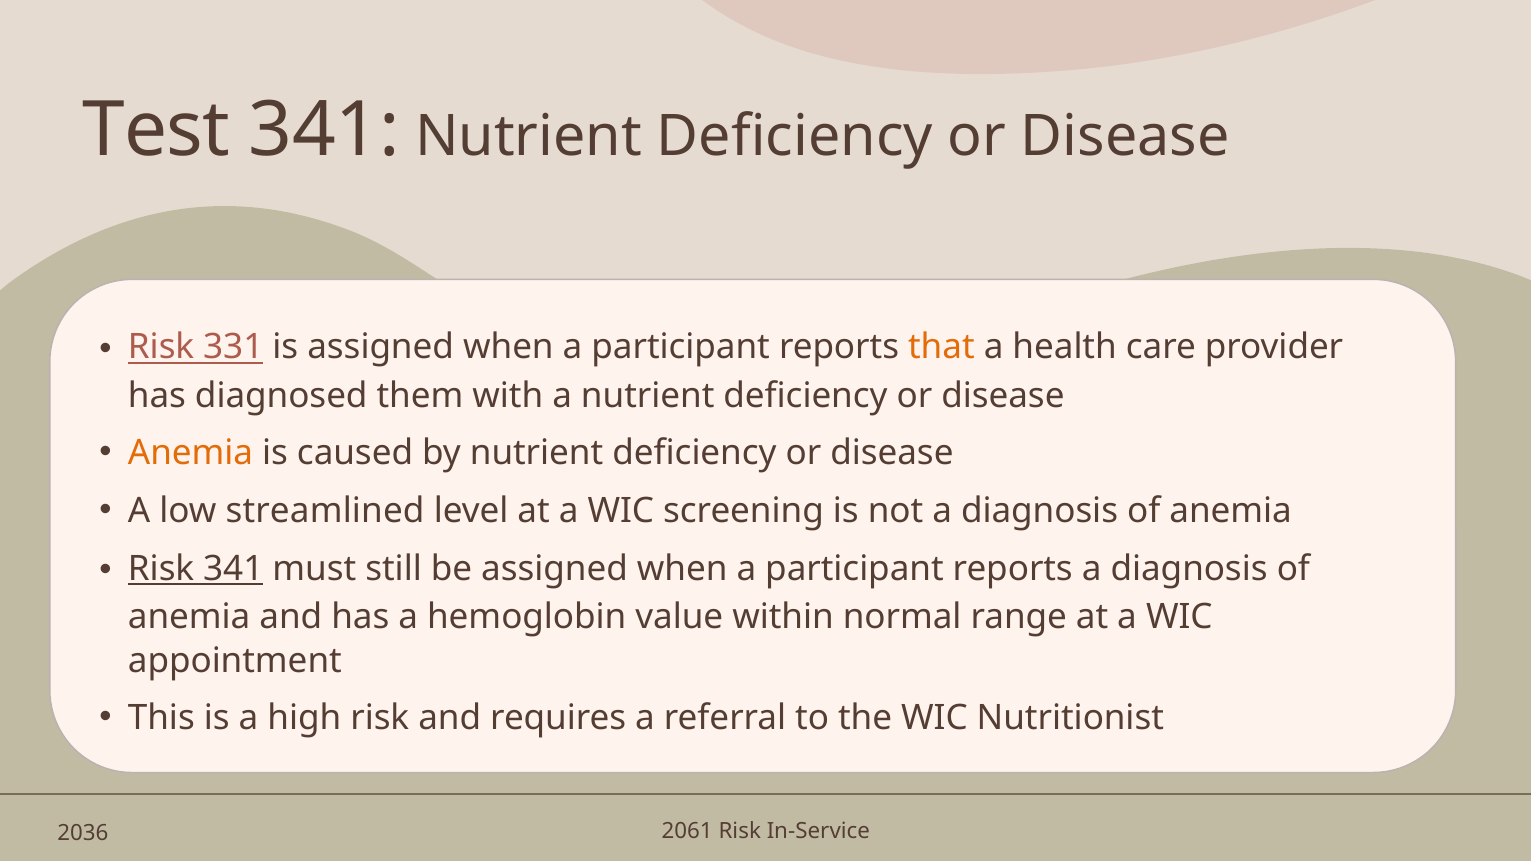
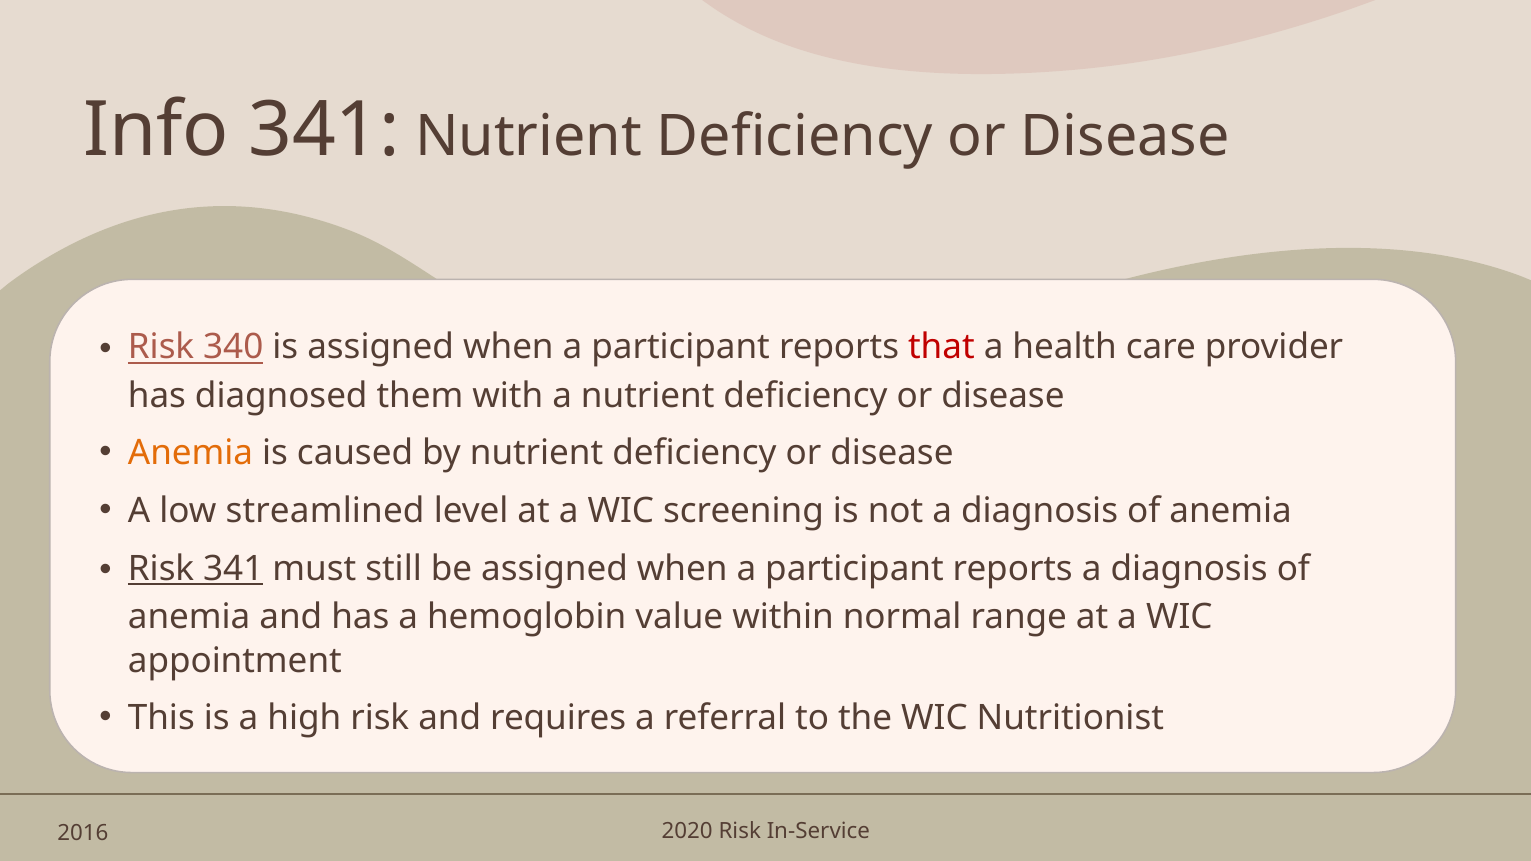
Test: Test -> Info
331: 331 -> 340
that colour: orange -> red
2061: 2061 -> 2020
2036: 2036 -> 2016
